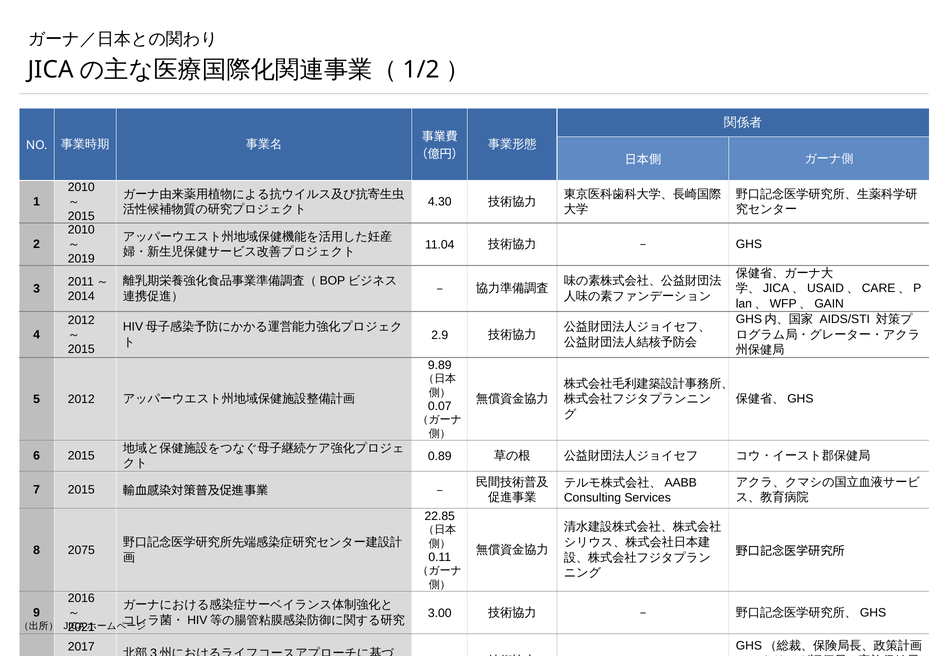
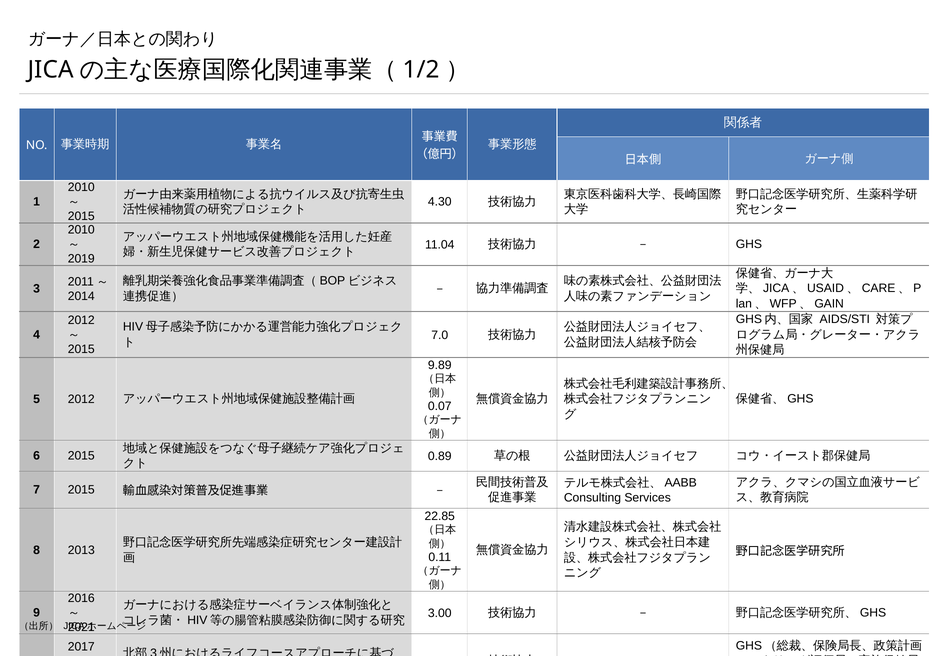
2.9: 2.9 -> 7.0
2075: 2075 -> 2013
